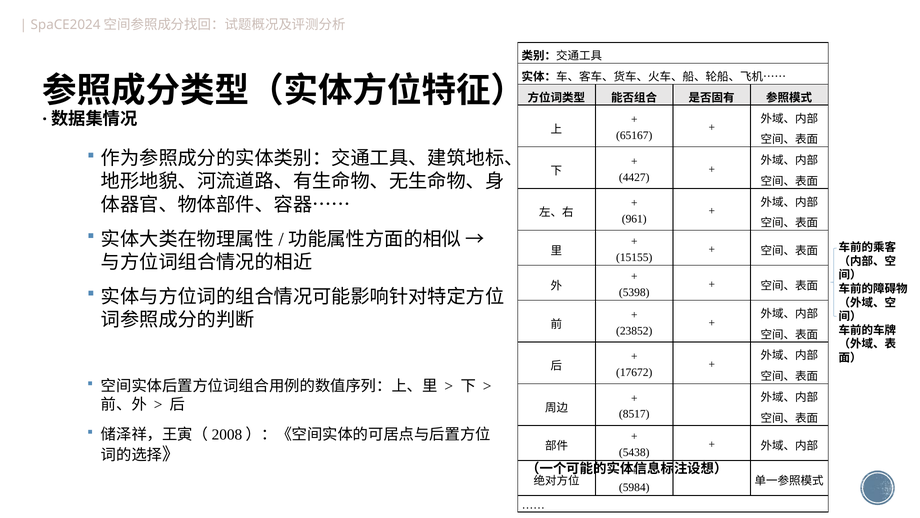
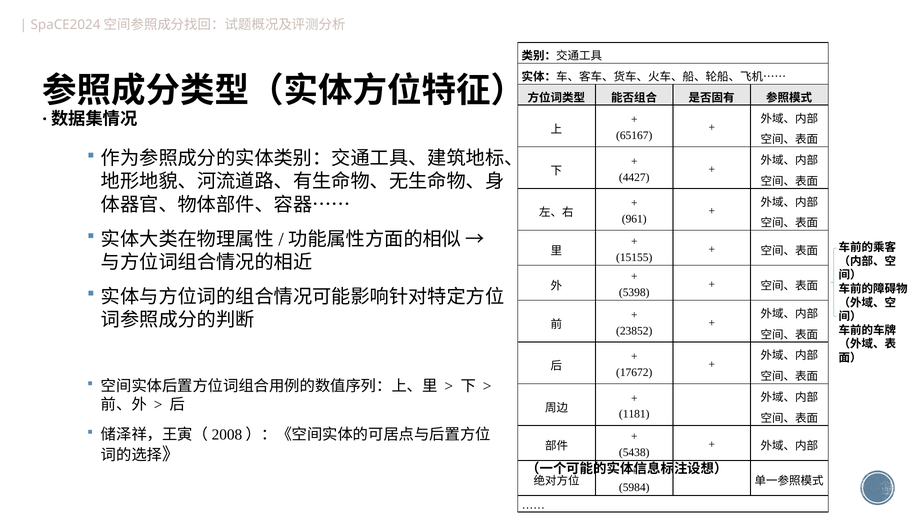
8517: 8517 -> 1181
